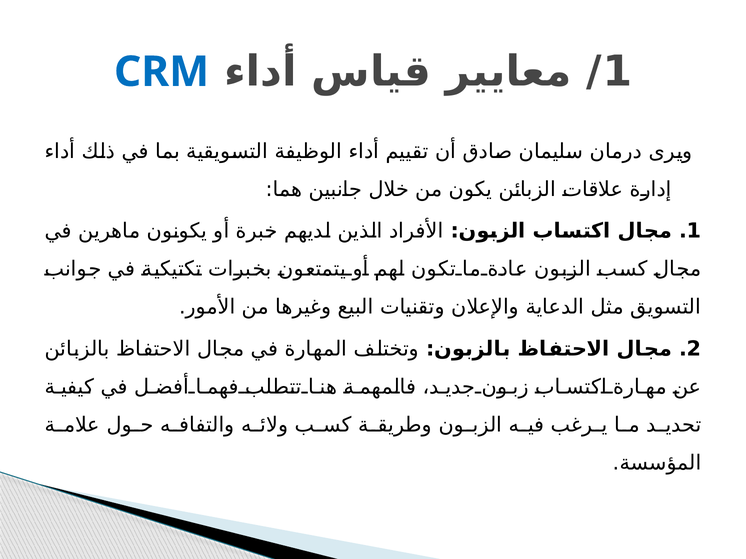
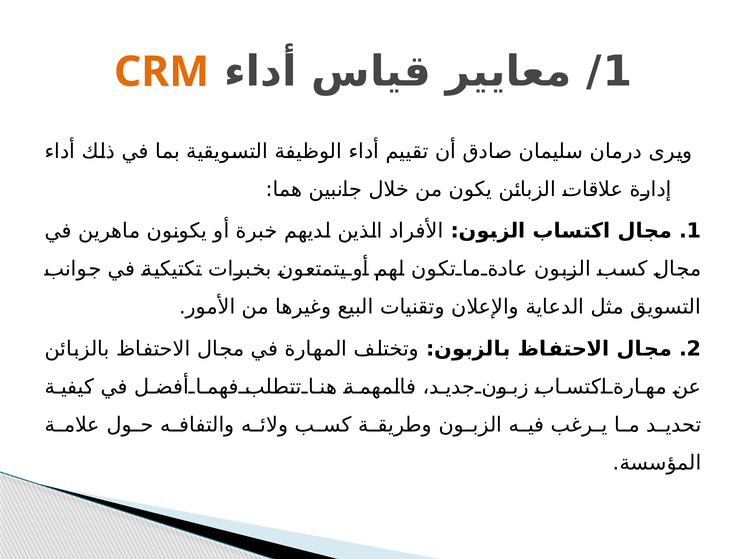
CRM colour: blue -> orange
